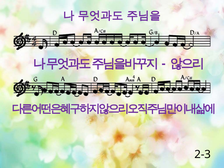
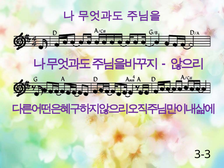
2-3: 2-3 -> 3-3
